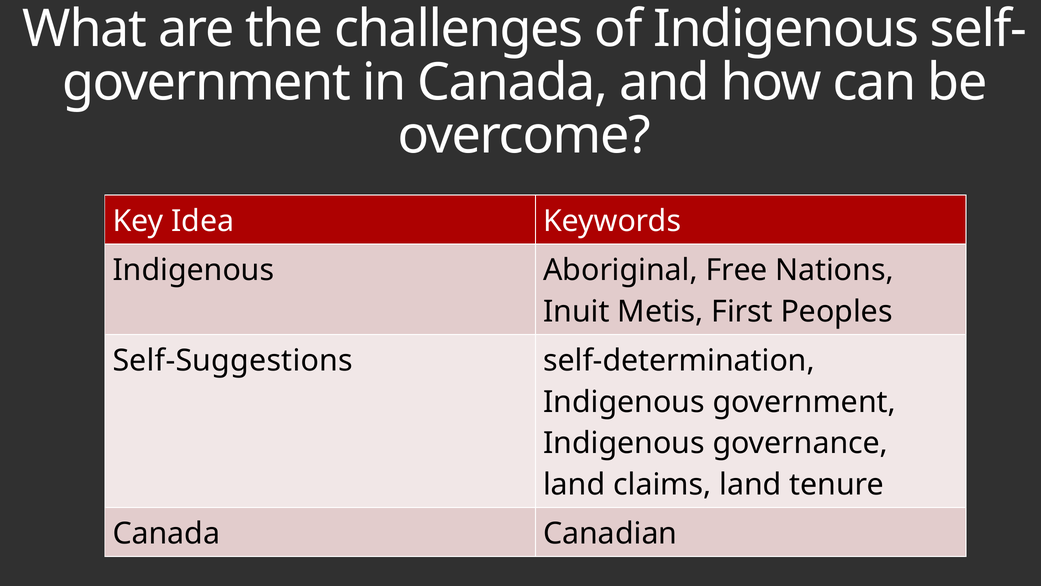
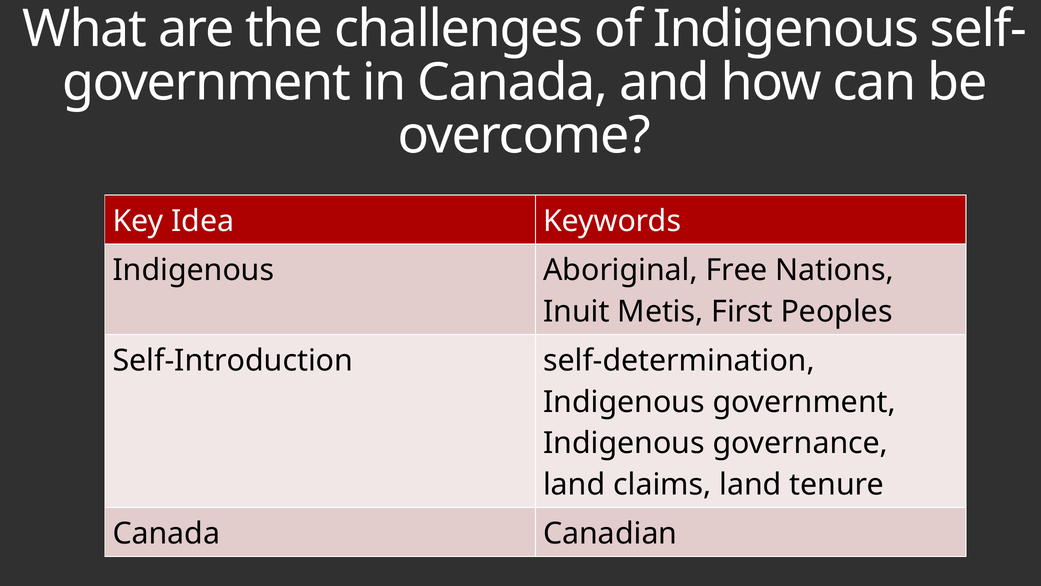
Self-Suggestions: Self-Suggestions -> Self-Introduction
